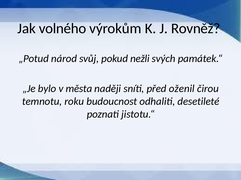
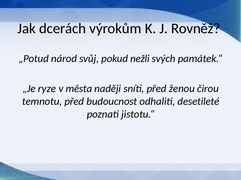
volného: volného -> dcerách
bylo: bylo -> ryze
oženil: oženil -> ženou
temnotu roku: roku -> před
